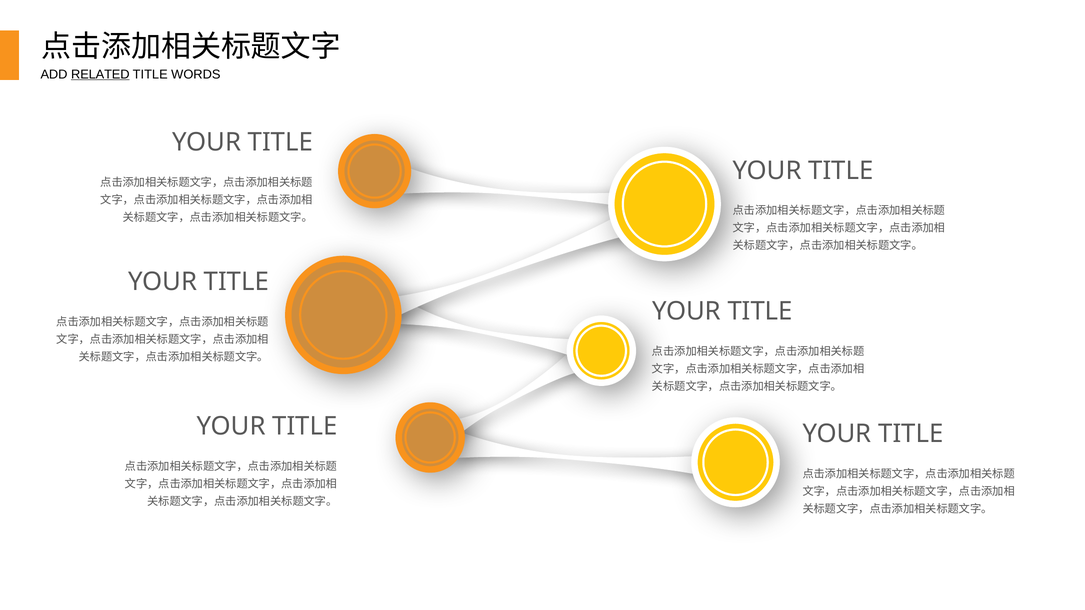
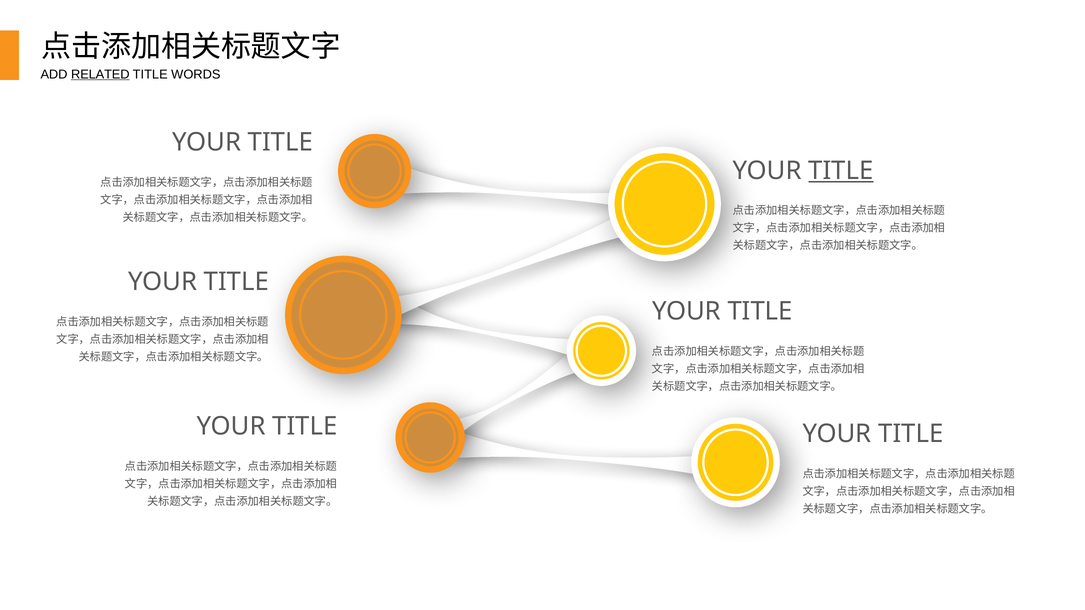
TITLE at (841, 171) underline: none -> present
